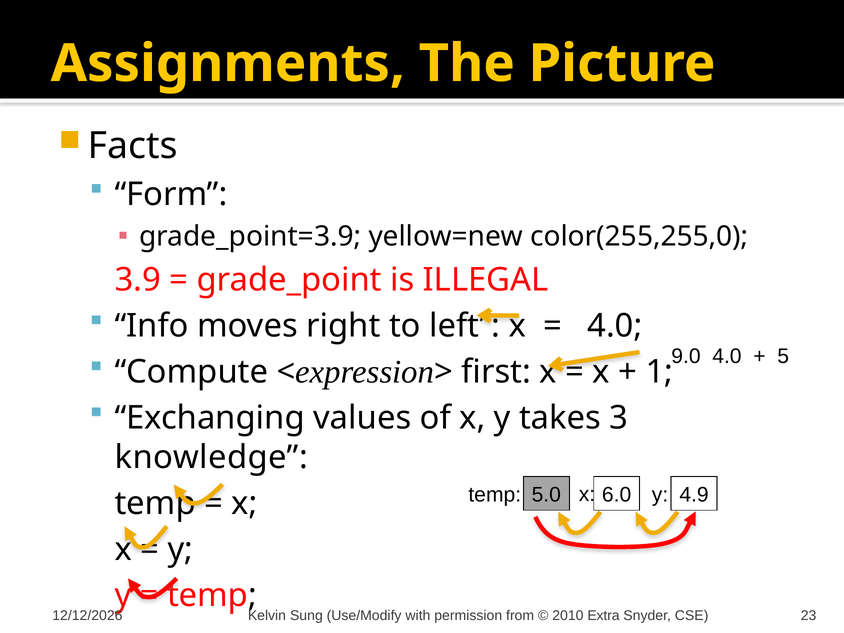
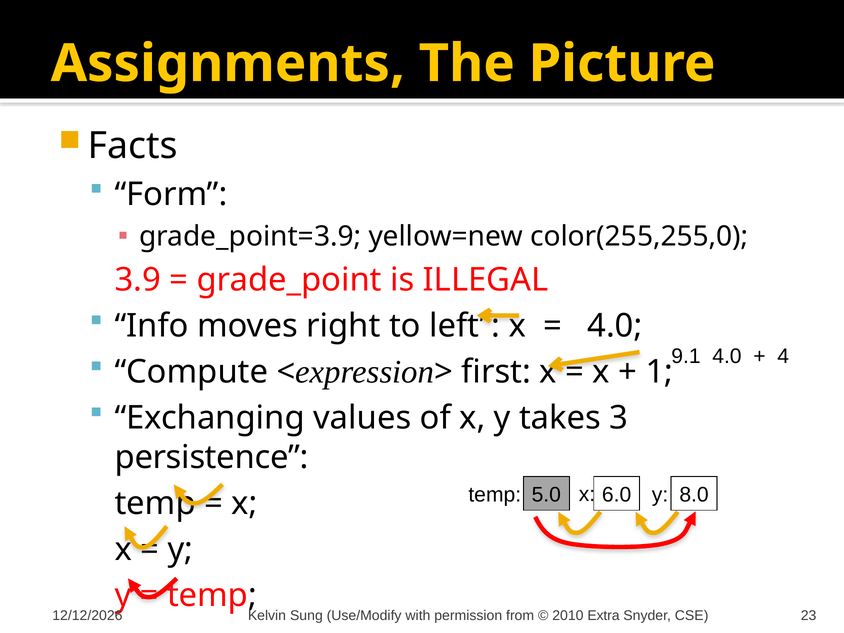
9.0: 9.0 -> 9.1
5: 5 -> 4
knowledge: knowledge -> persistence
4.9: 4.9 -> 8.0
